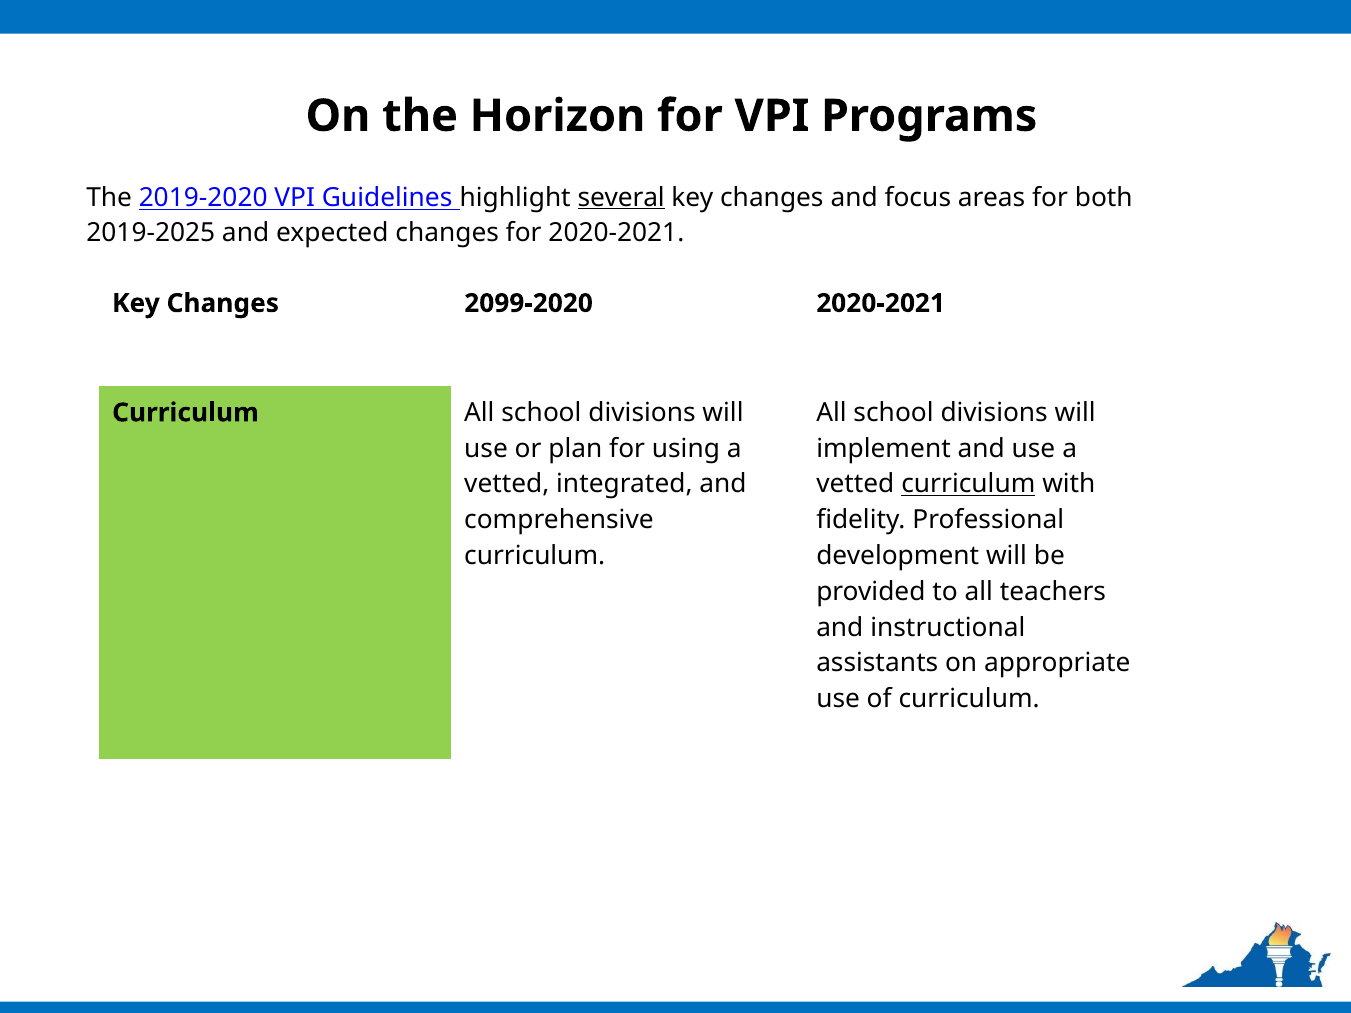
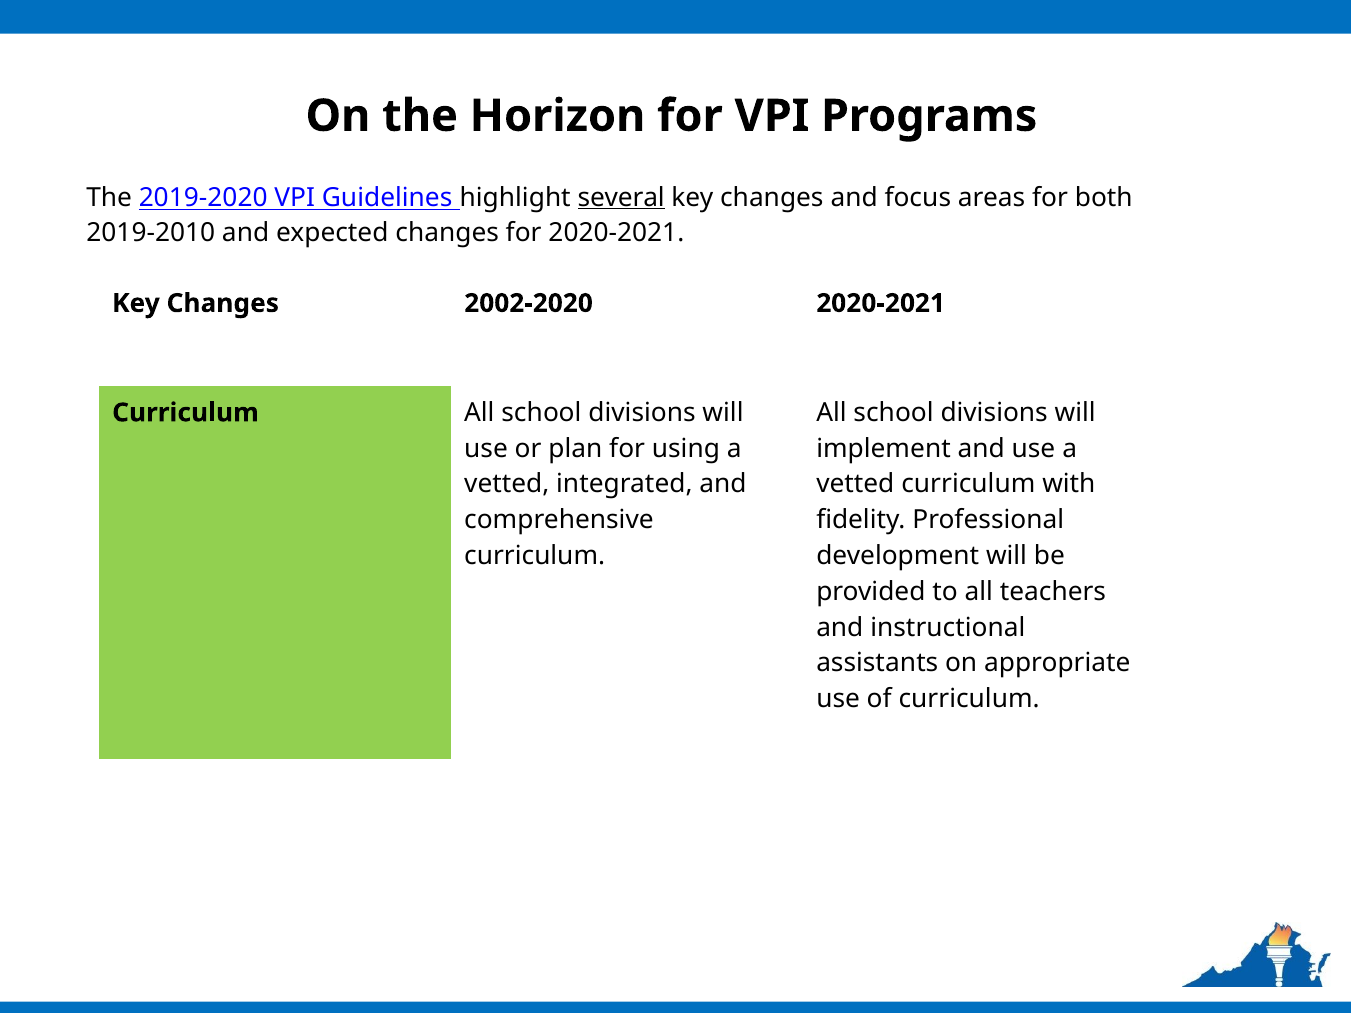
2019-2025: 2019-2025 -> 2019-2010
2099-2020: 2099-2020 -> 2002-2020
curriculum at (968, 484) underline: present -> none
